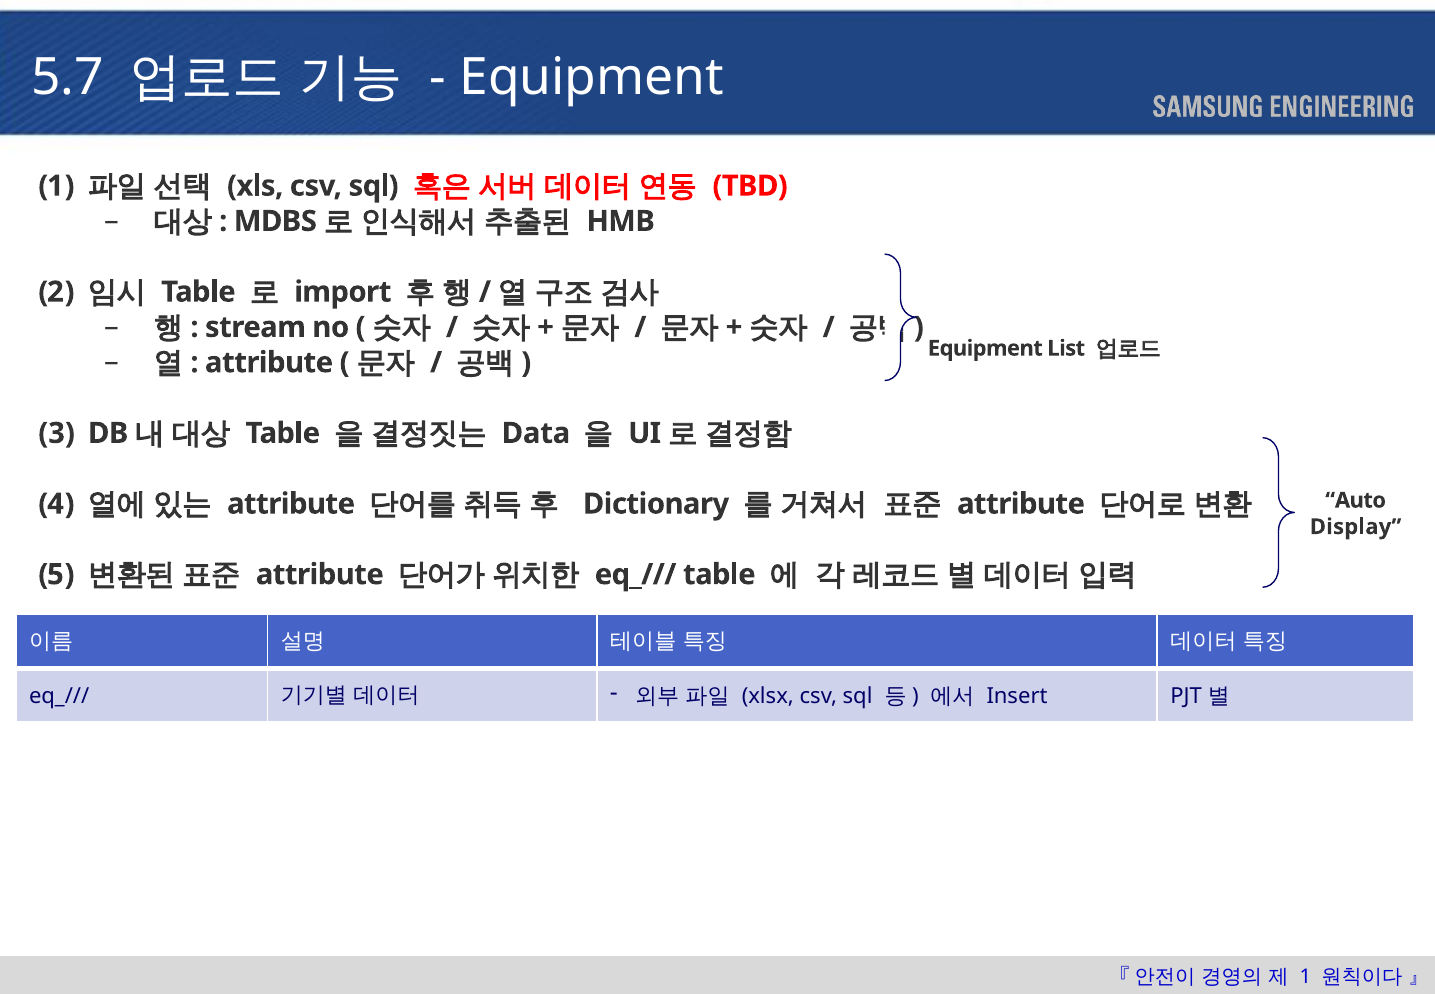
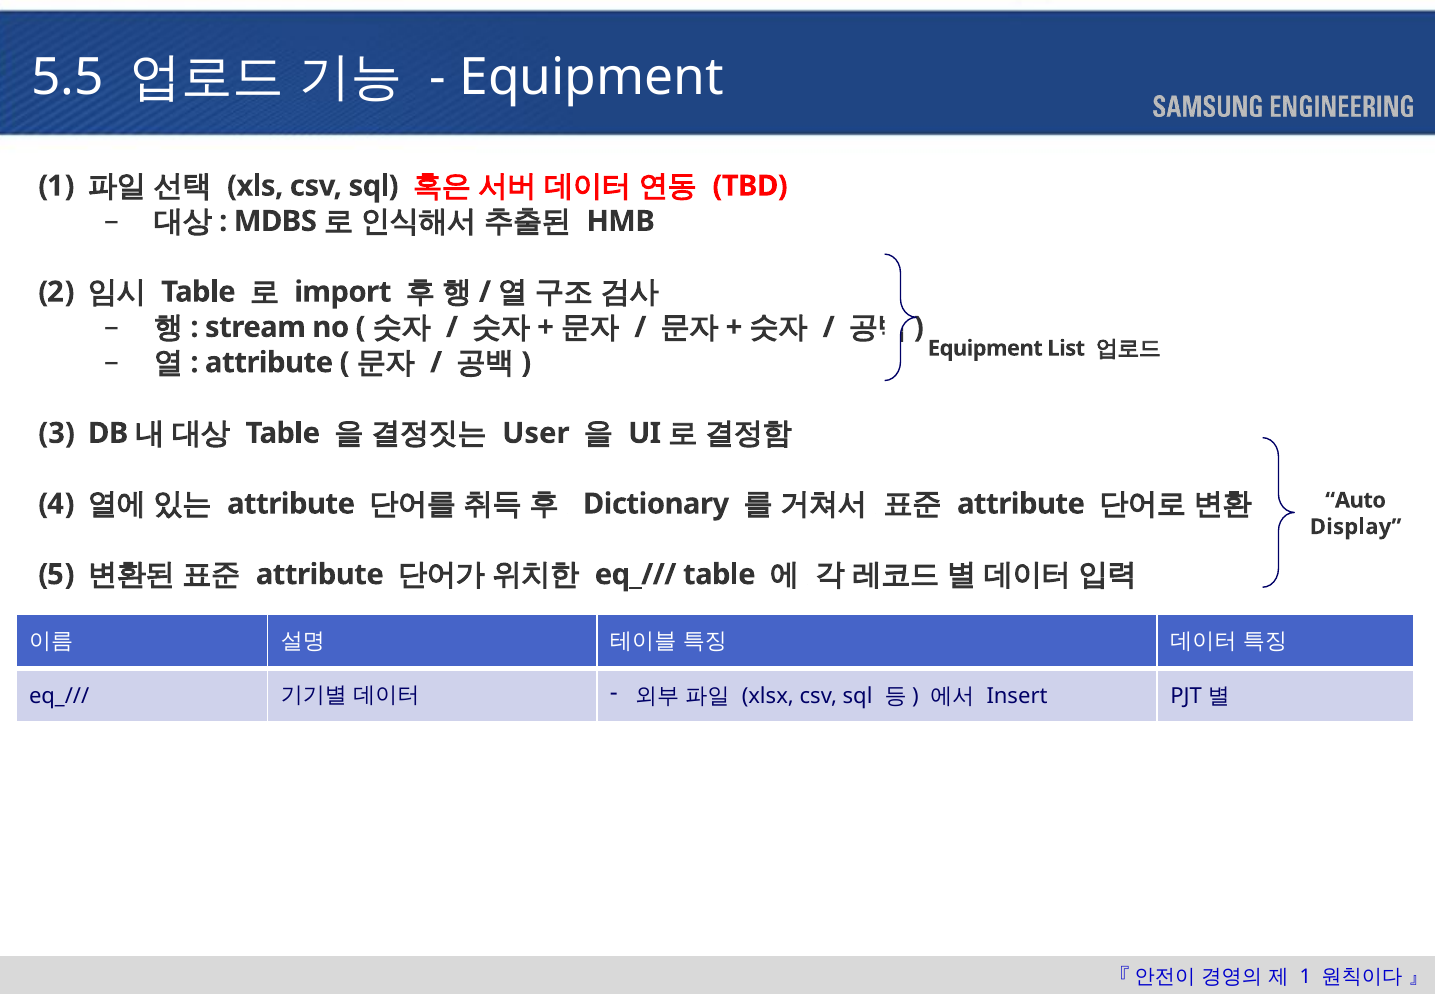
5.7: 5.7 -> 5.5
Data: Data -> User
